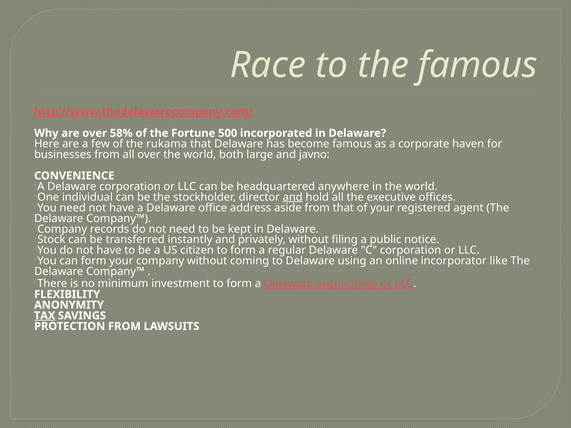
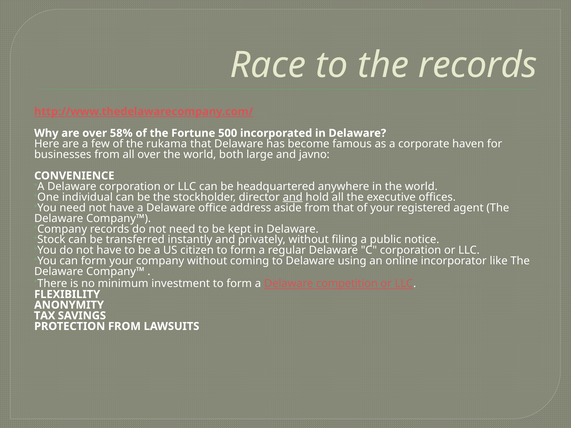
the famous: famous -> records
autonomije: autonomije -> competition
TAX underline: present -> none
